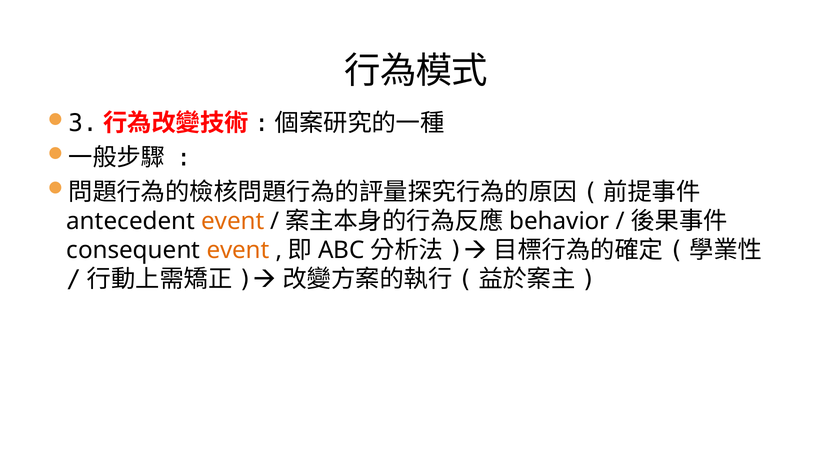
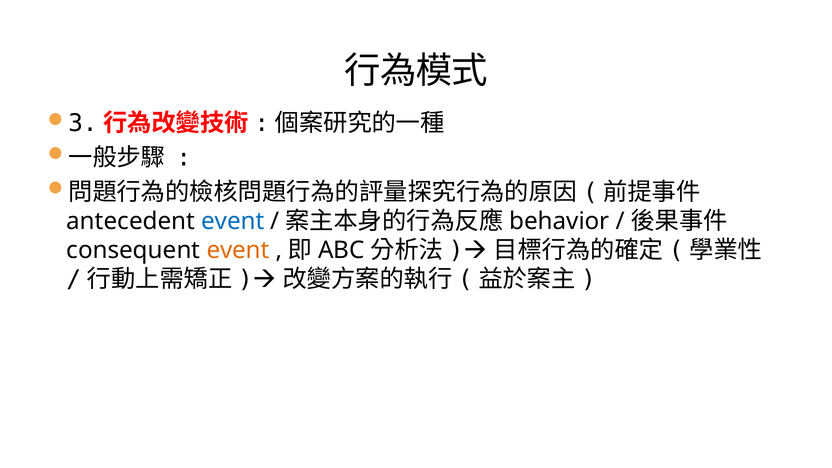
event at (233, 221) colour: orange -> blue
